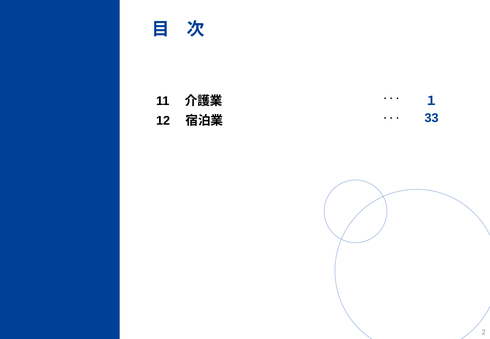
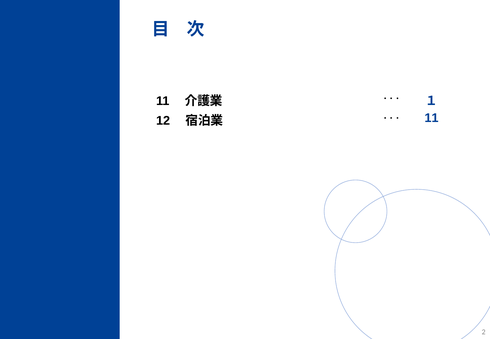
33 at (432, 118): 33 -> 11
